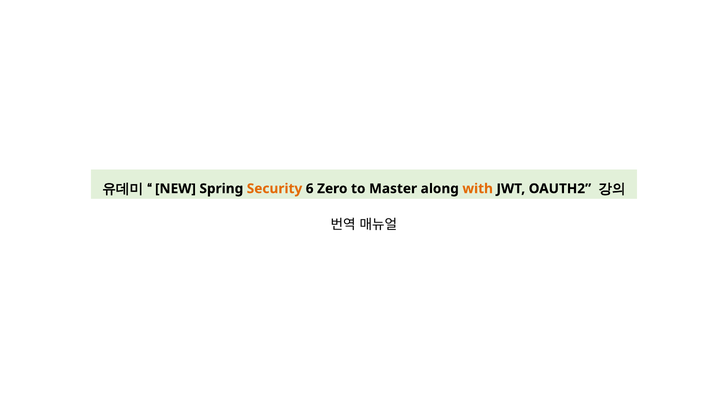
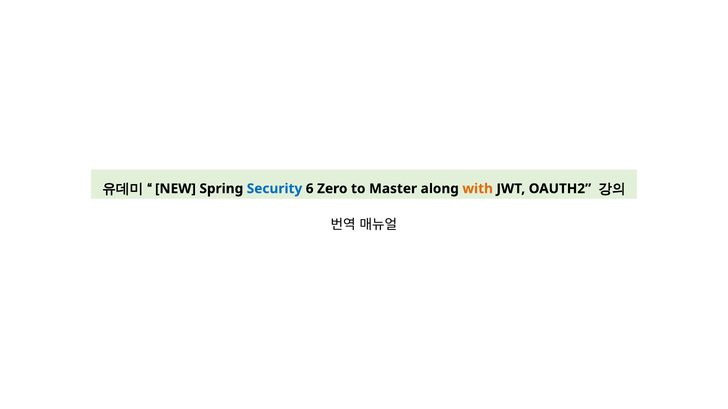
Security colour: orange -> blue
